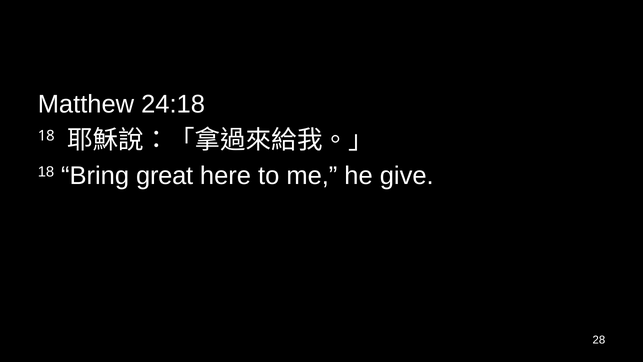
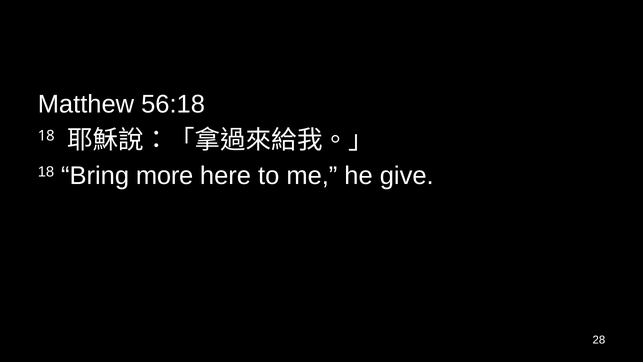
24:18: 24:18 -> 56:18
great: great -> more
